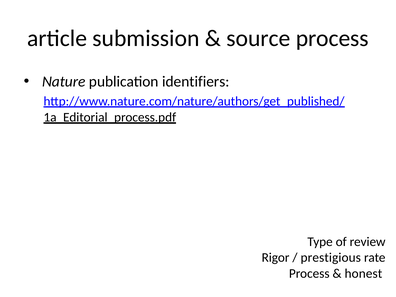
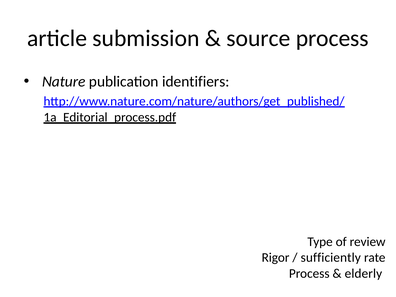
prestigious: prestigious -> sufficiently
honest: honest -> elderly
